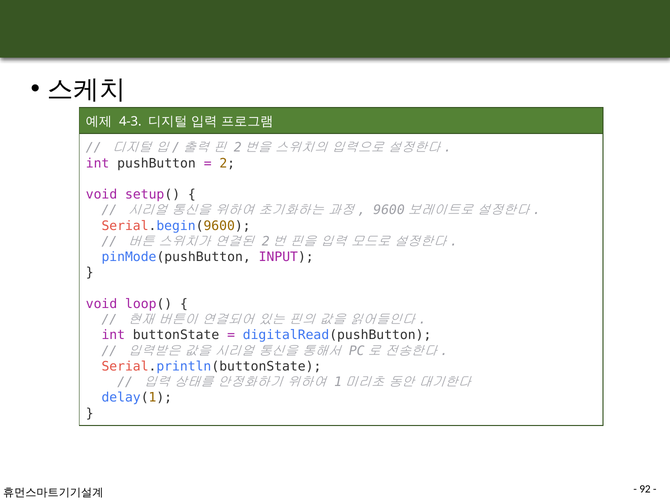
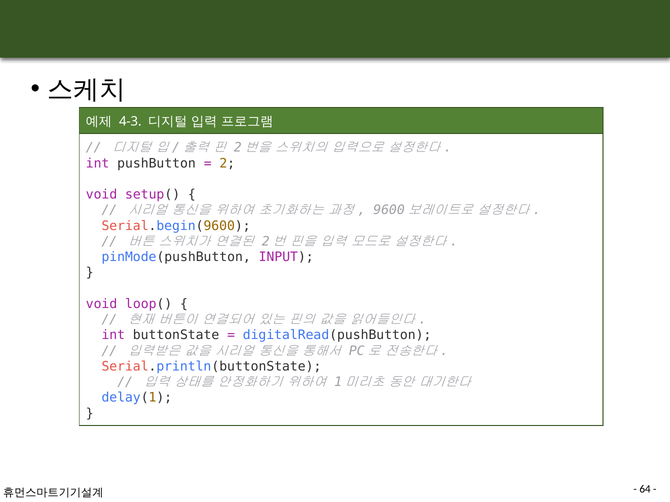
92: 92 -> 64
